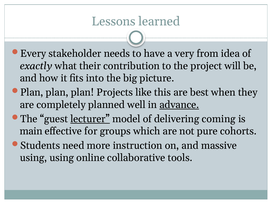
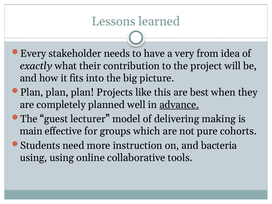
lecturer underline: present -> none
coming: coming -> making
massive: massive -> bacteria
